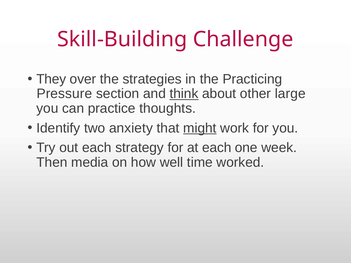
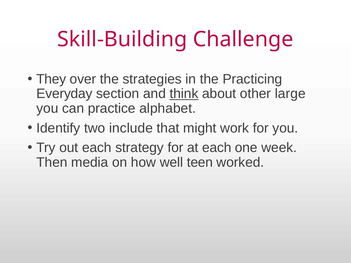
Pressure: Pressure -> Everyday
thoughts: thoughts -> alphabet
anxiety: anxiety -> include
might underline: present -> none
time: time -> teen
